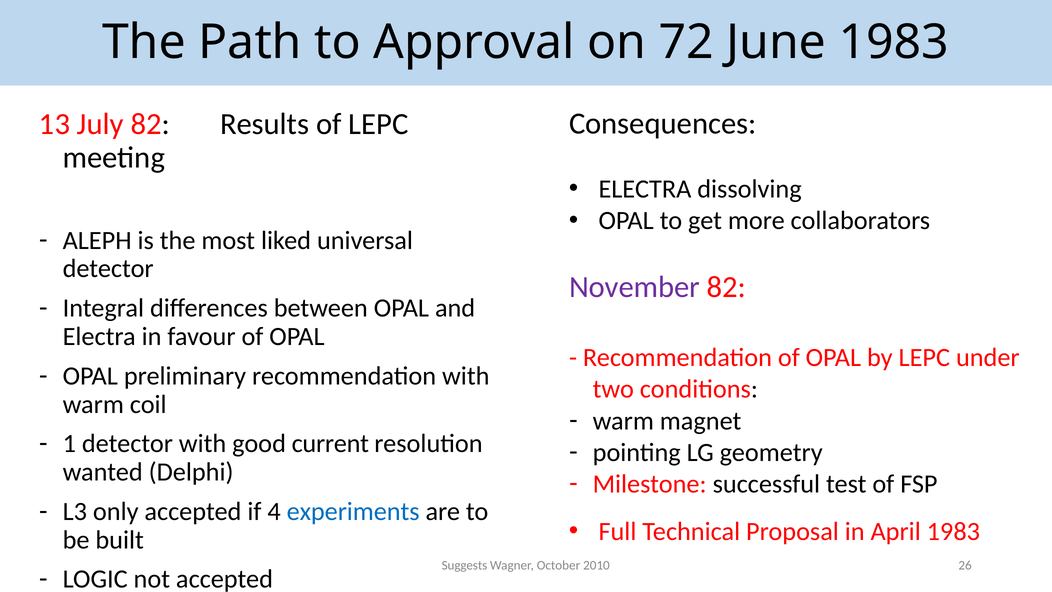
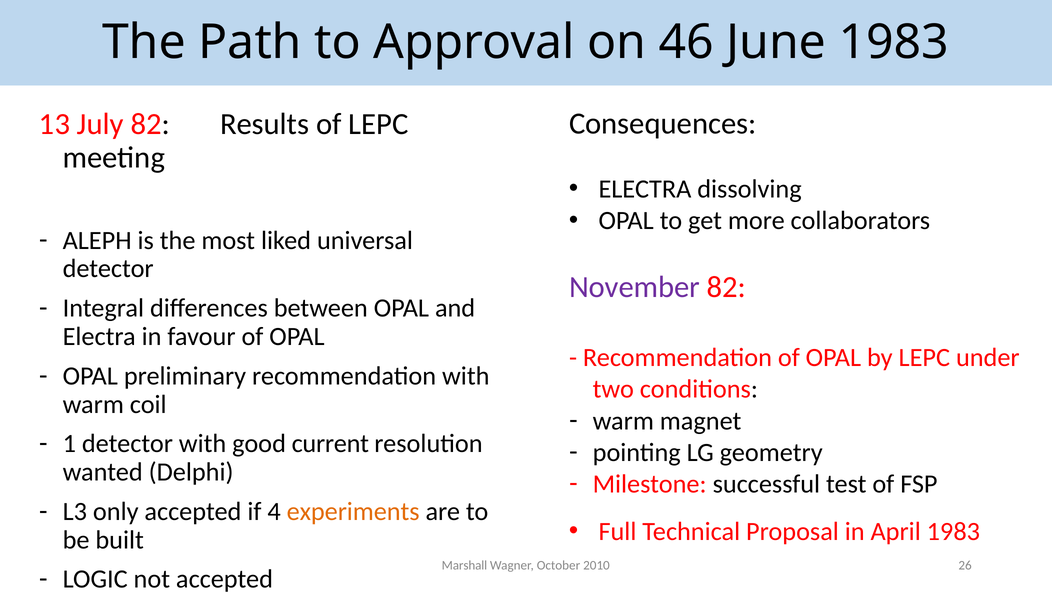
72: 72 -> 46
experiments colour: blue -> orange
Suggests: Suggests -> Marshall
